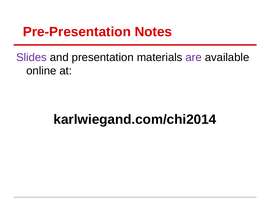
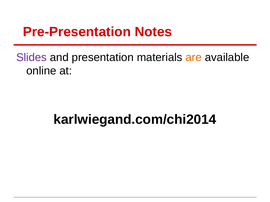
are colour: purple -> orange
